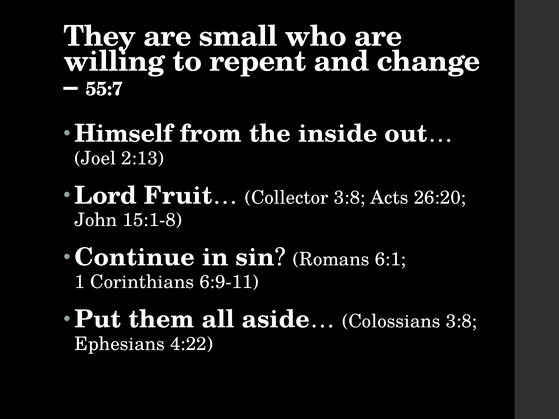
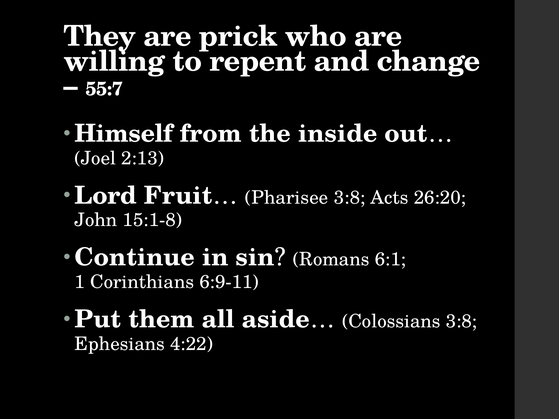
small: small -> prick
Collector: Collector -> Pharisee
